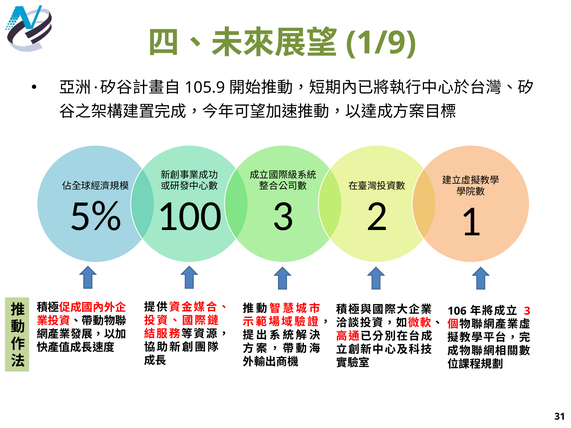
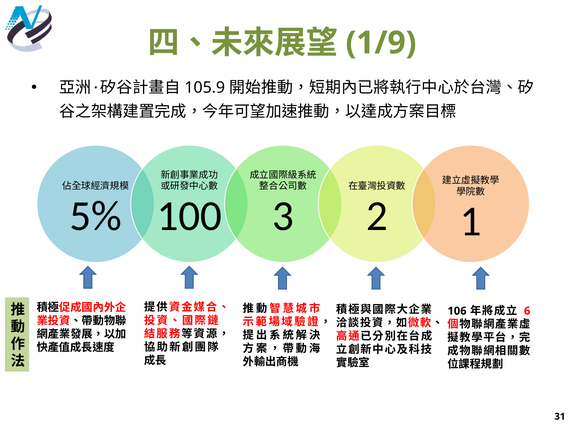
3 at (527, 311): 3 -> 6
